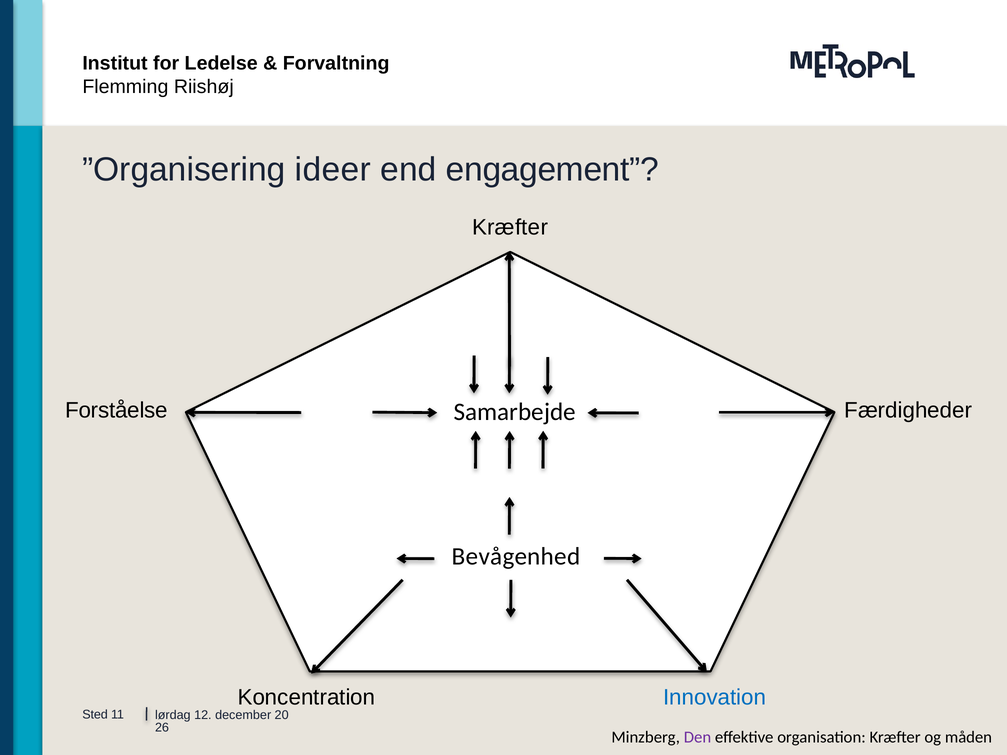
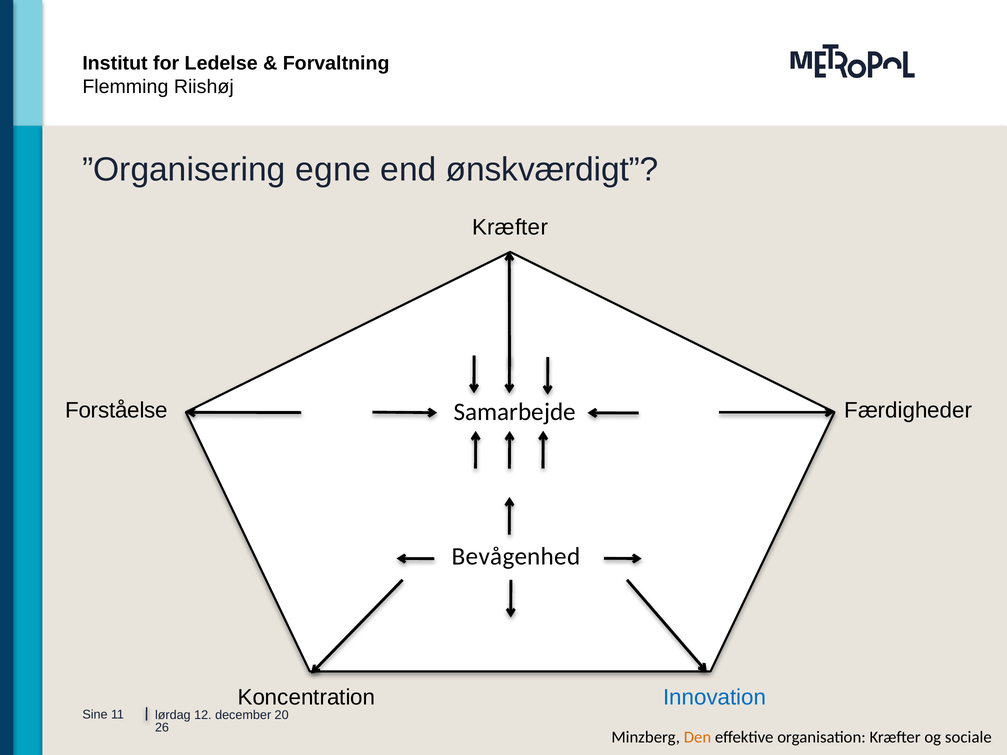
ideer: ideer -> egne
engagement: engagement -> ønskværdigt
Sted: Sted -> Sine
Den colour: purple -> orange
måden: måden -> sociale
